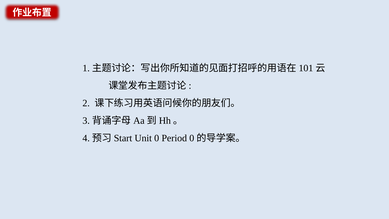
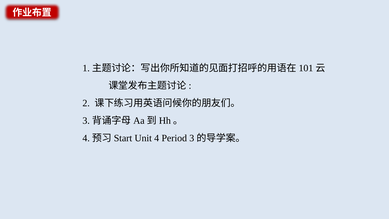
Unit 0: 0 -> 4
Period 0: 0 -> 3
